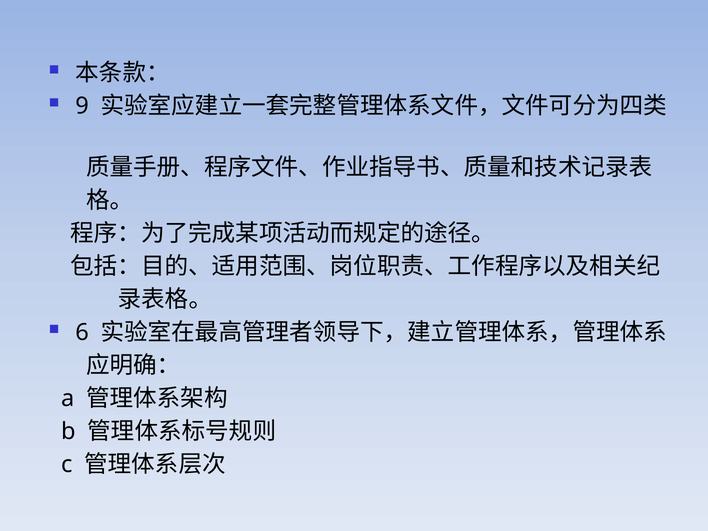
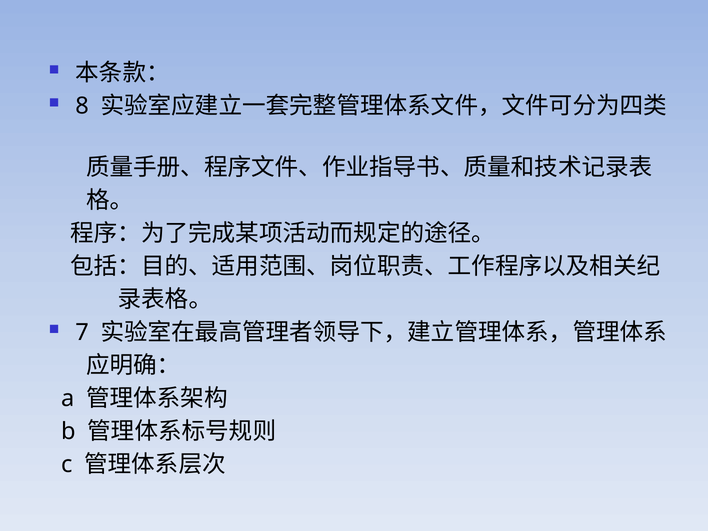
9: 9 -> 8
6: 6 -> 7
